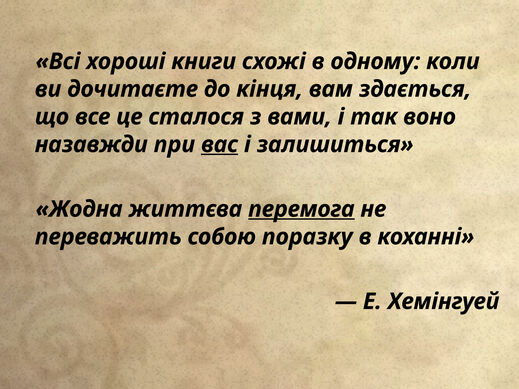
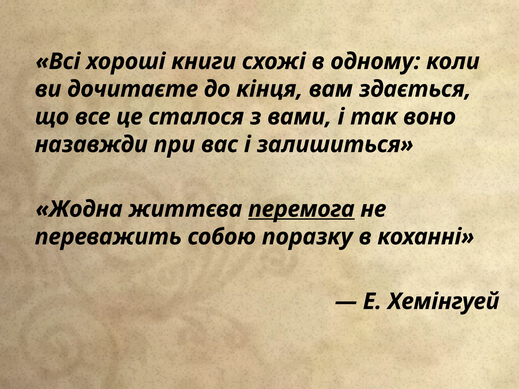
вас underline: present -> none
